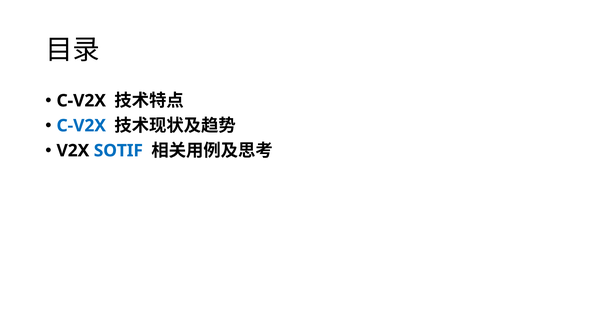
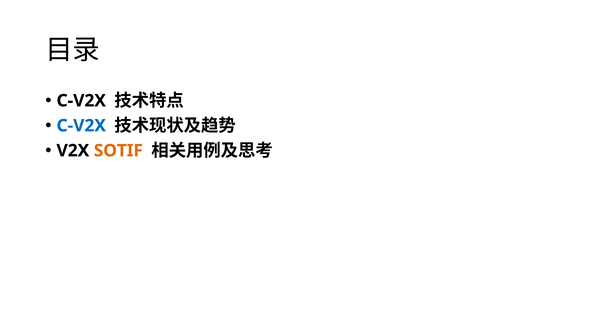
SOTIF colour: blue -> orange
